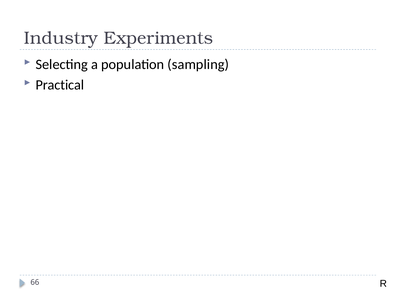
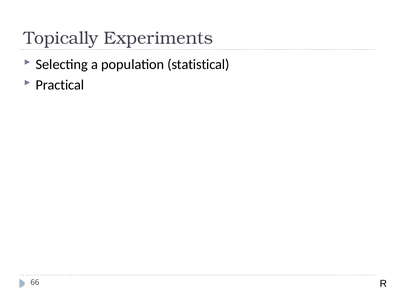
Industry: Industry -> Topically
sampling: sampling -> statistical
